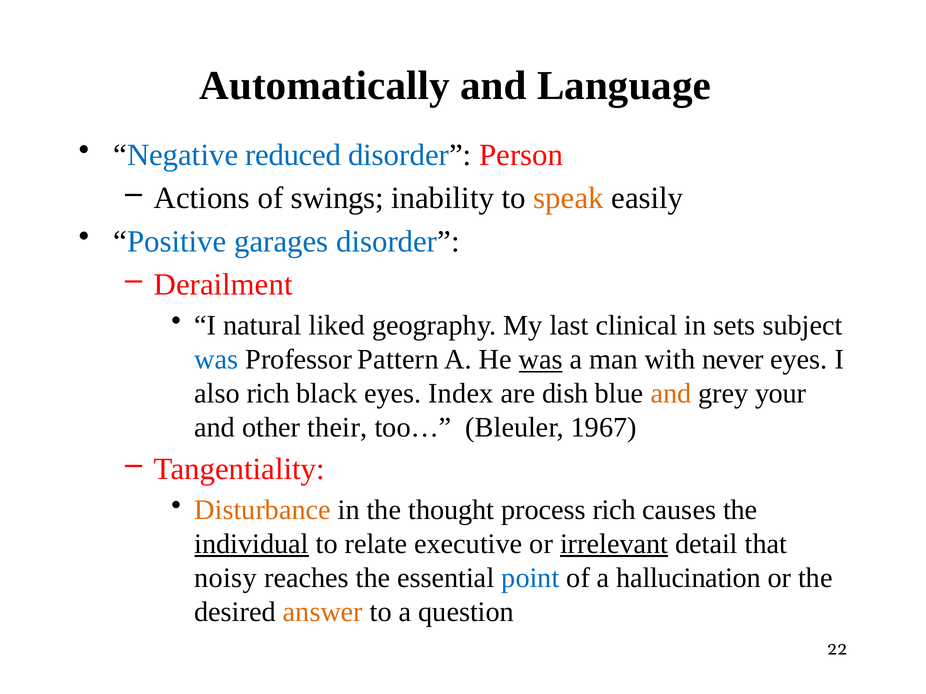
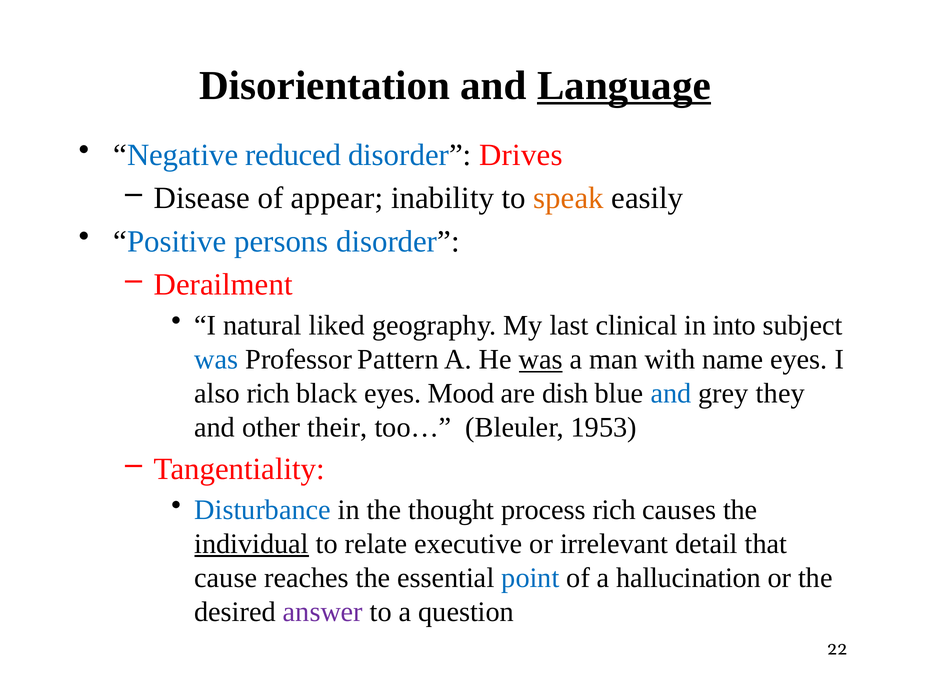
Automatically: Automatically -> Disorientation
Language underline: none -> present
Person: Person -> Drives
Actions: Actions -> Disease
swings: swings -> appear
garages: garages -> persons
sets: sets -> into
never: never -> name
Index: Index -> Mood
and at (671, 394) colour: orange -> blue
your: your -> they
1967: 1967 -> 1953
Disturbance colour: orange -> blue
irrelevant underline: present -> none
noisy: noisy -> cause
answer colour: orange -> purple
